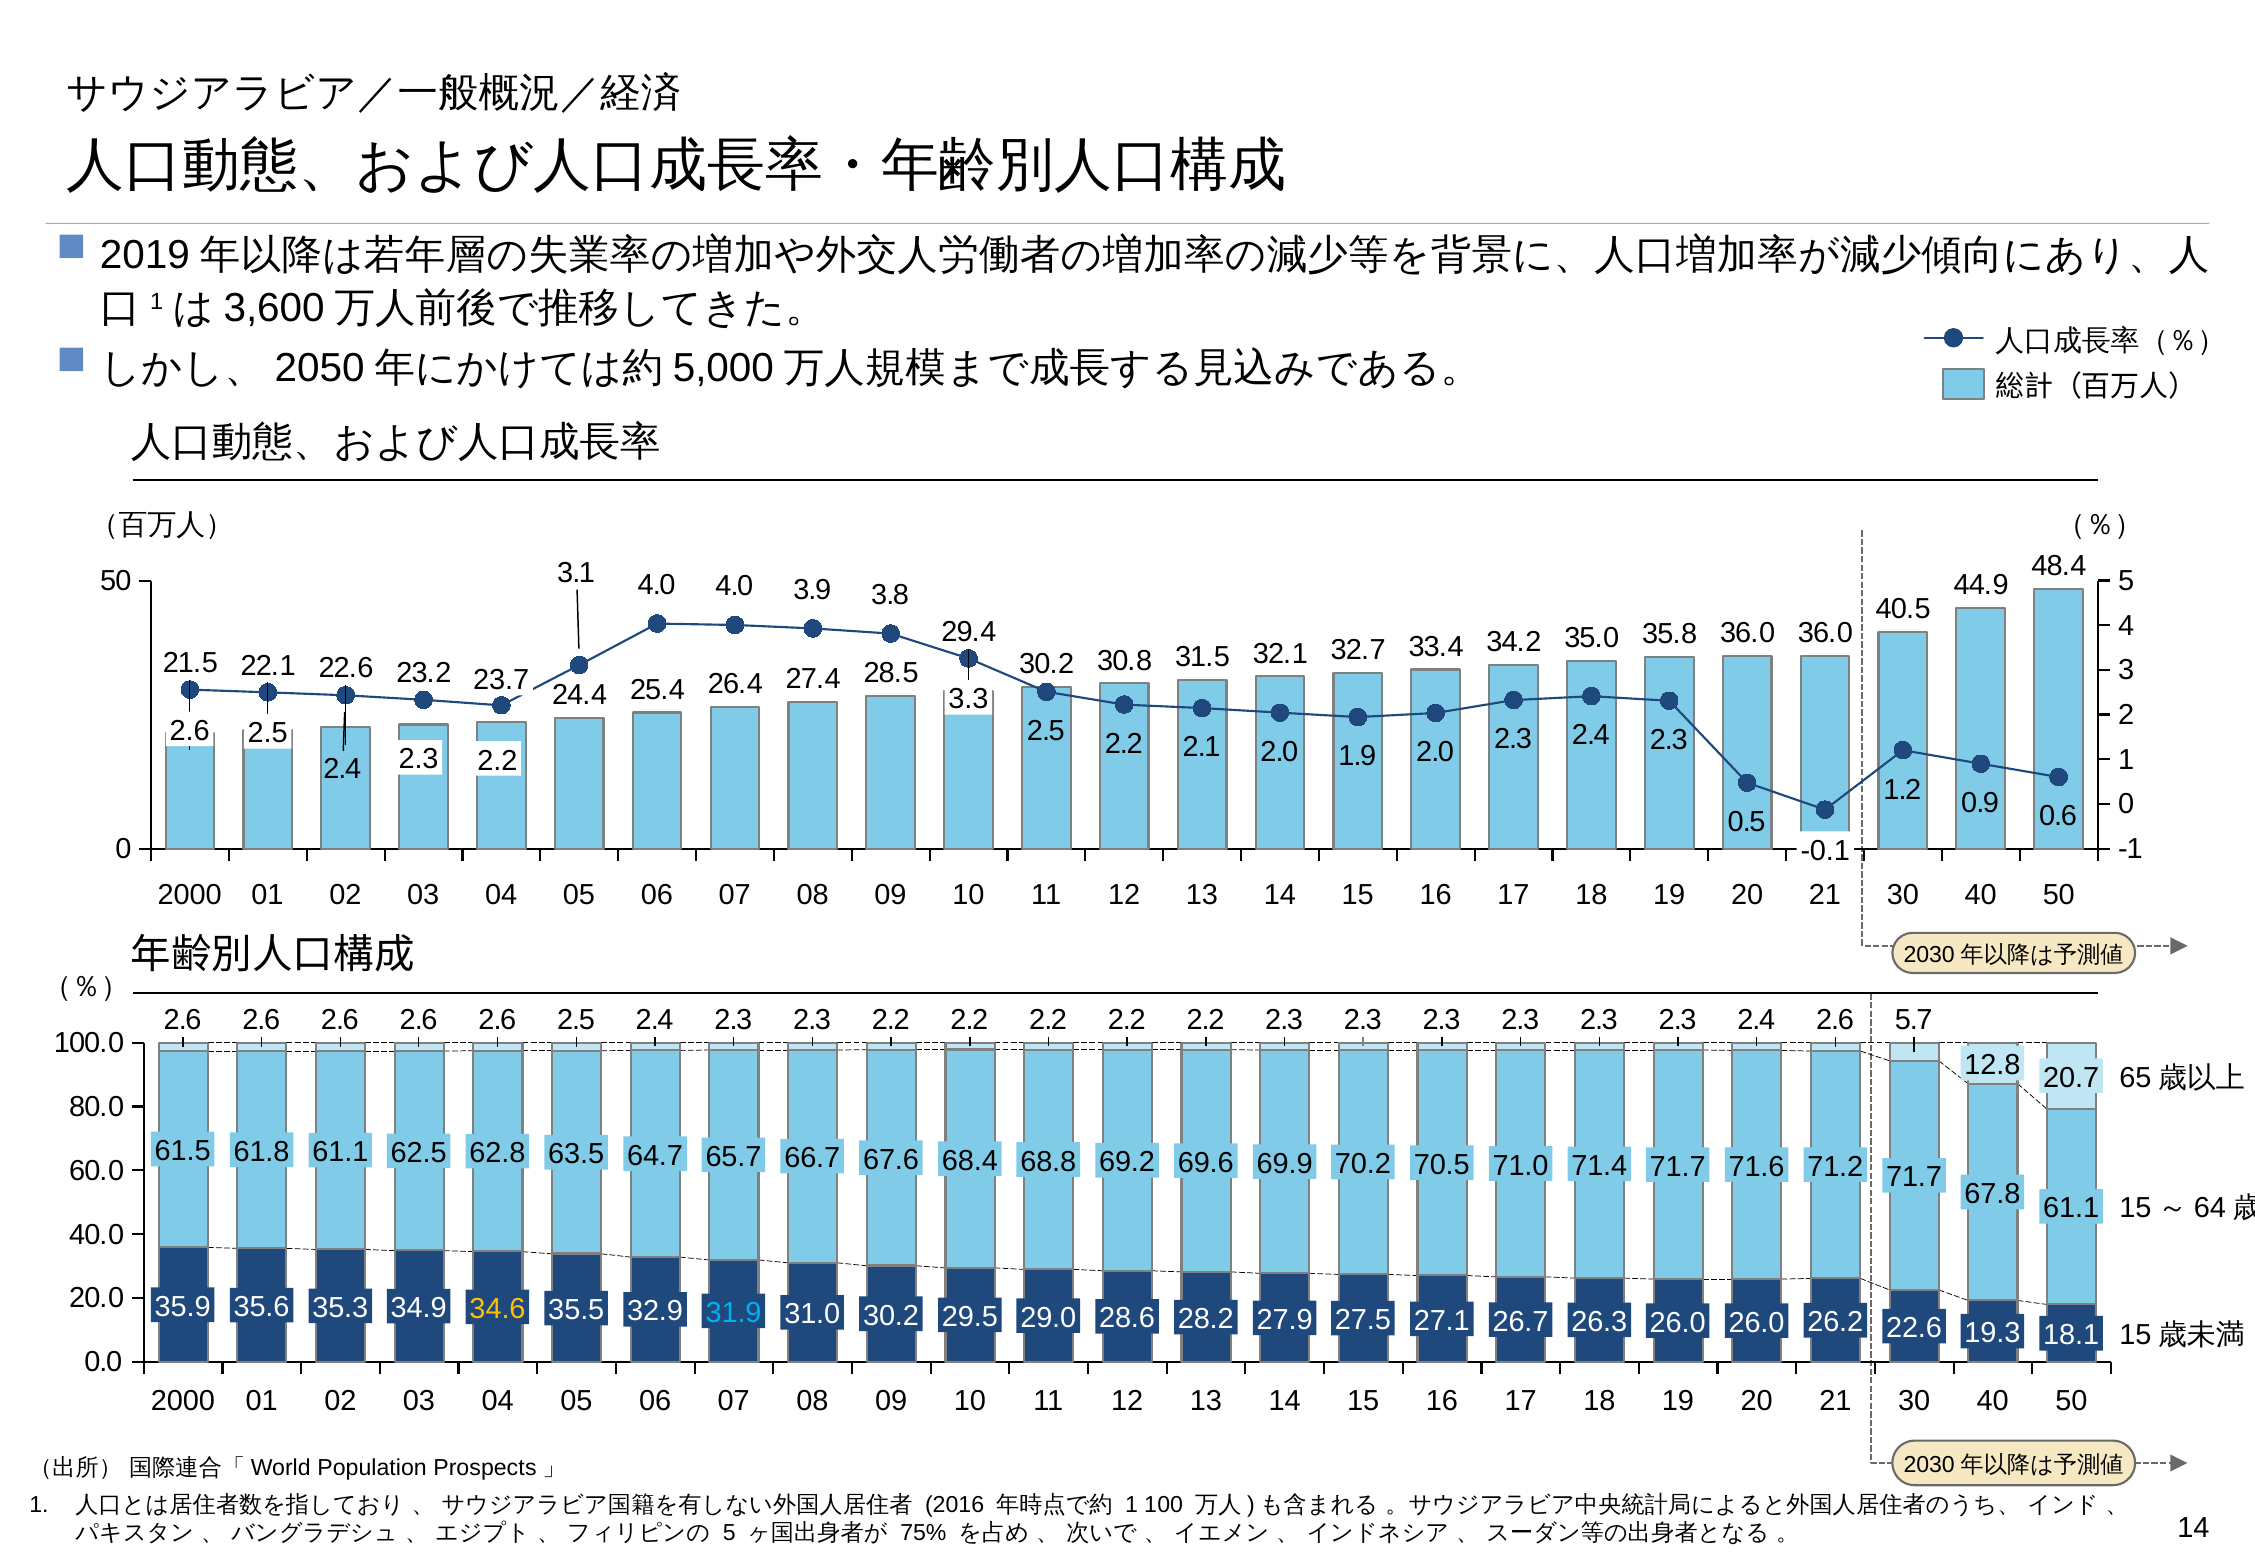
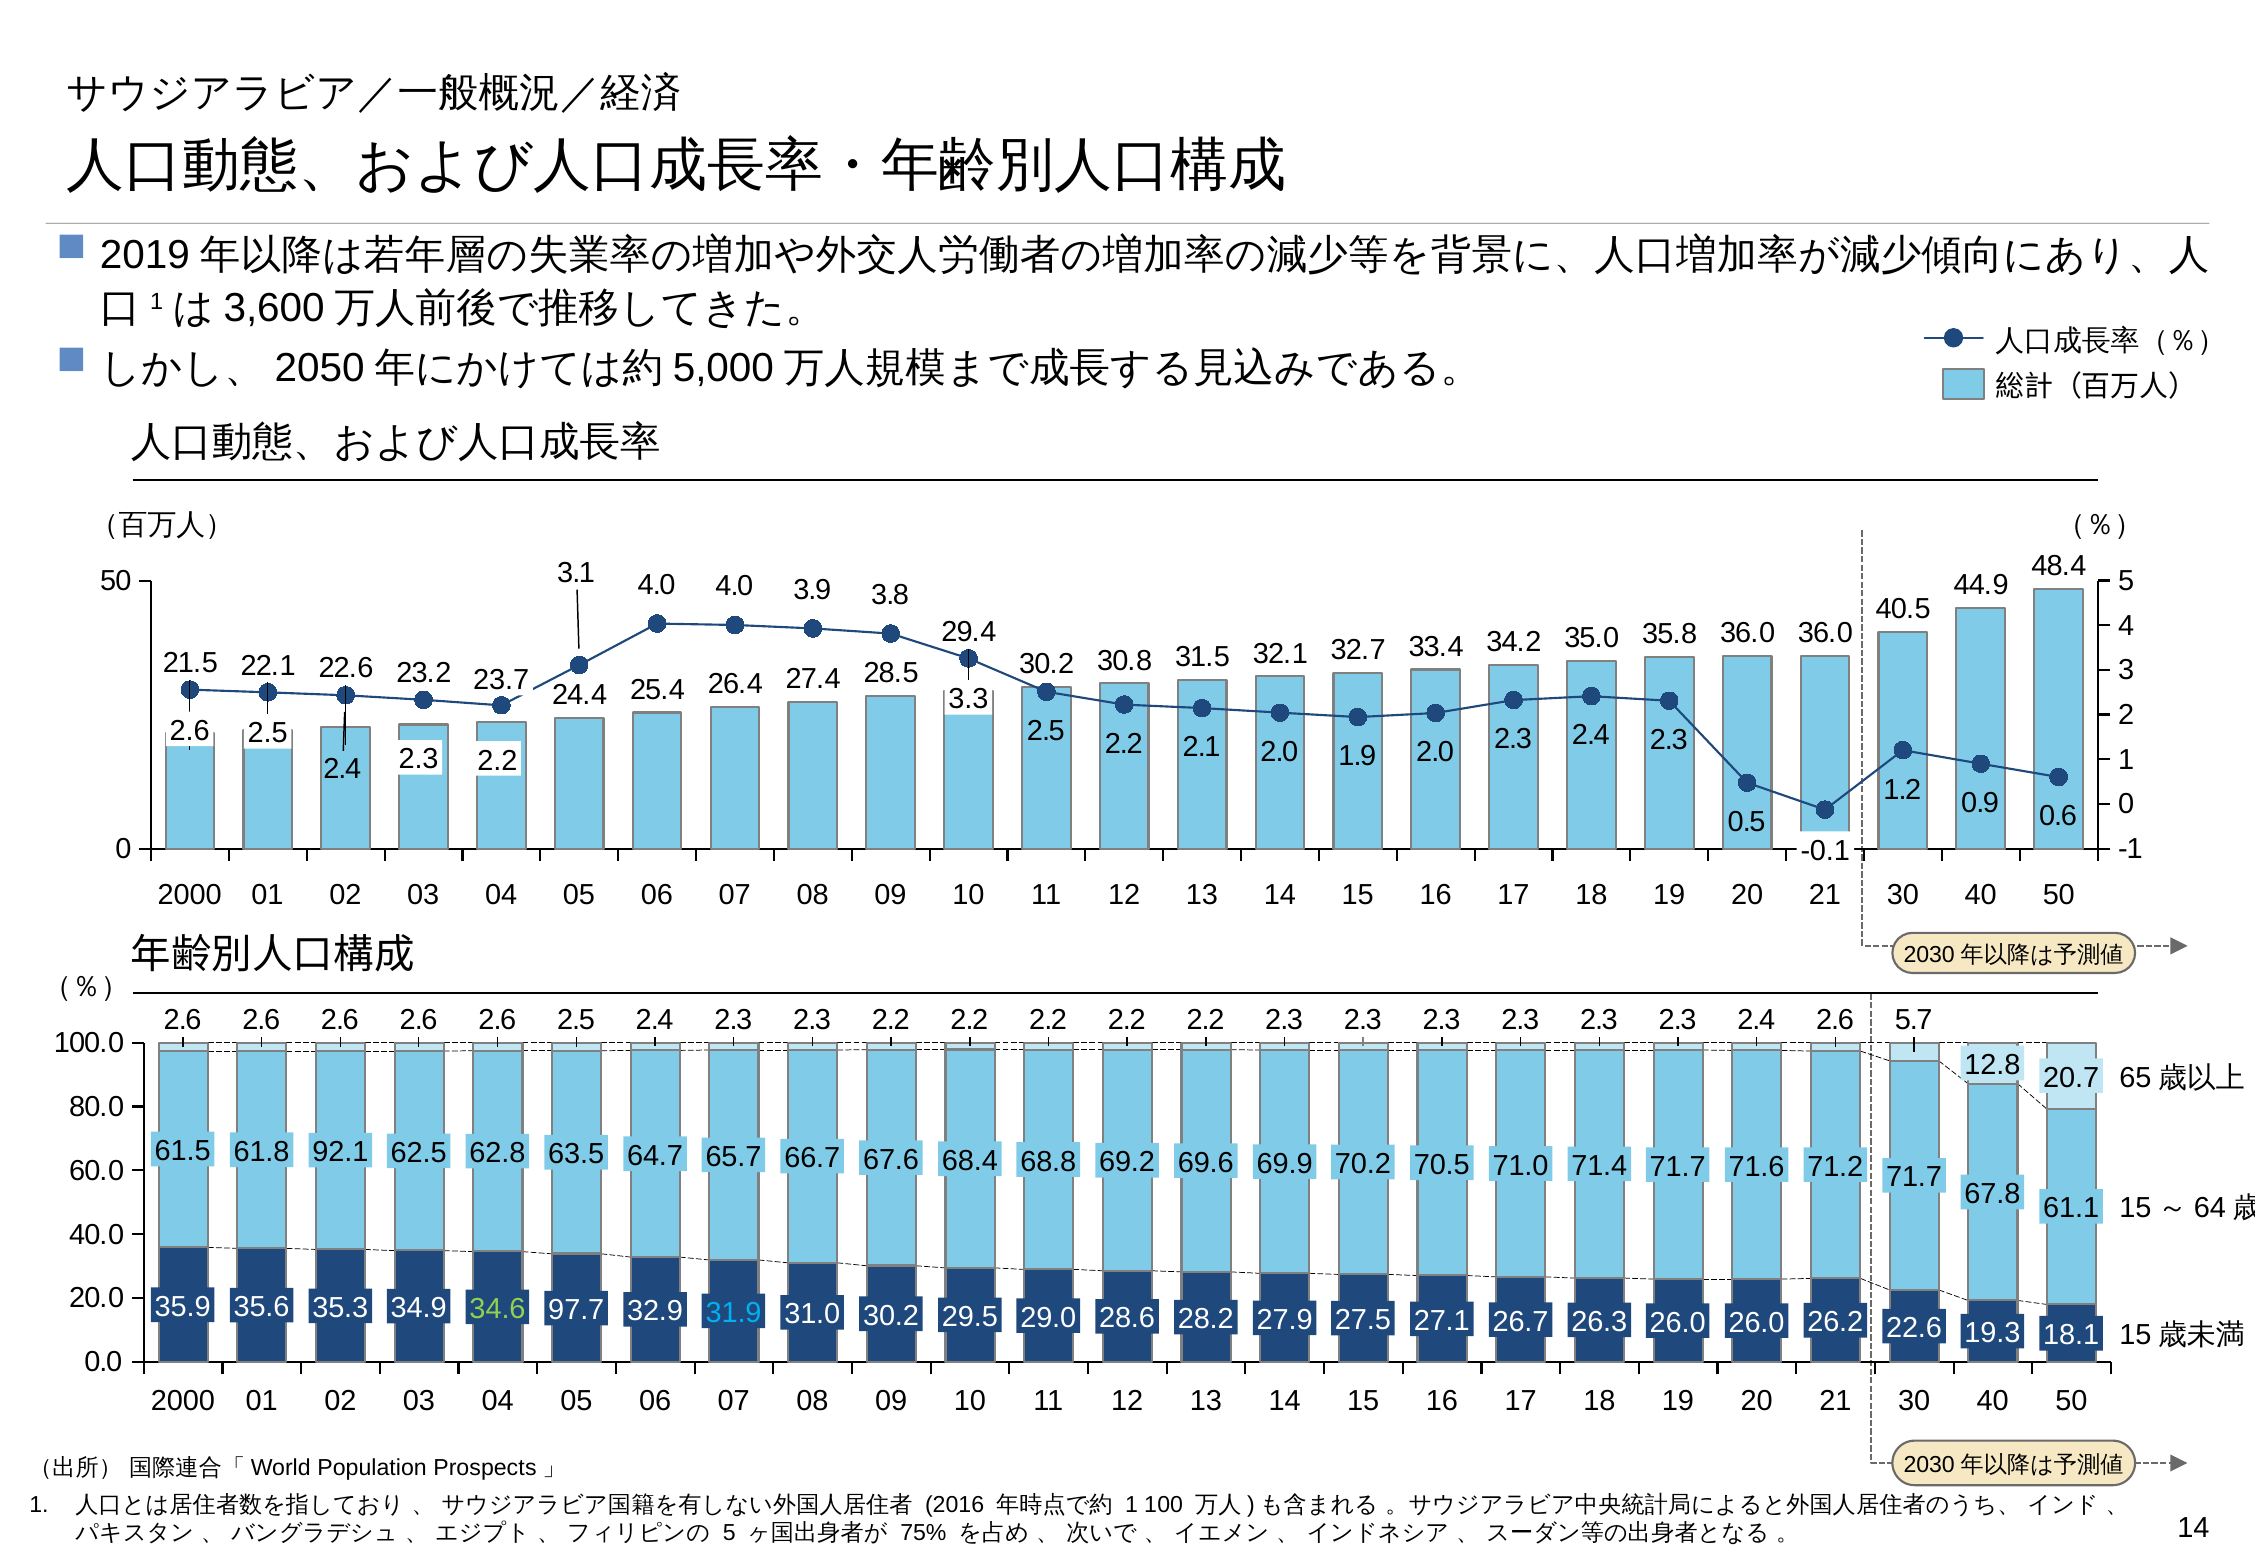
61.1 at (340, 1152): 61.1 -> 92.1
34.6 colour: yellow -> light green
35.5: 35.5 -> 97.7
